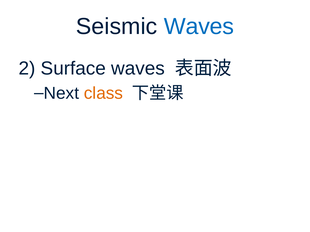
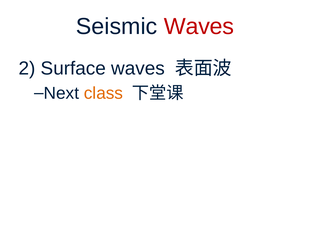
Waves at (199, 26) colour: blue -> red
